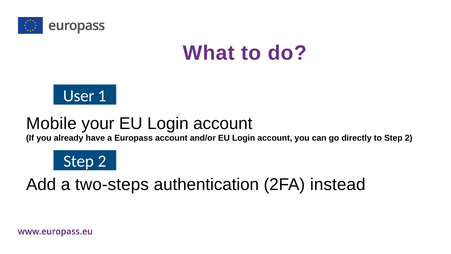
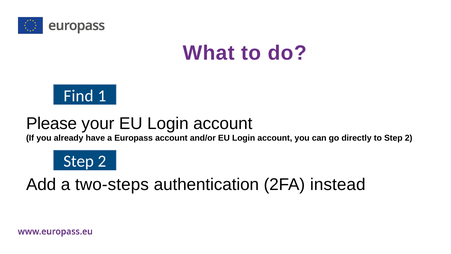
User: User -> Find
Mobile: Mobile -> Please
